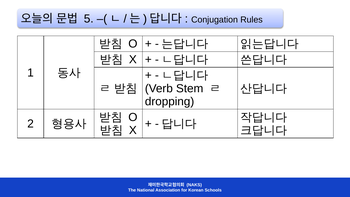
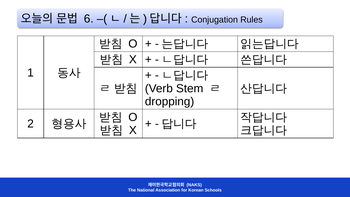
5: 5 -> 6
